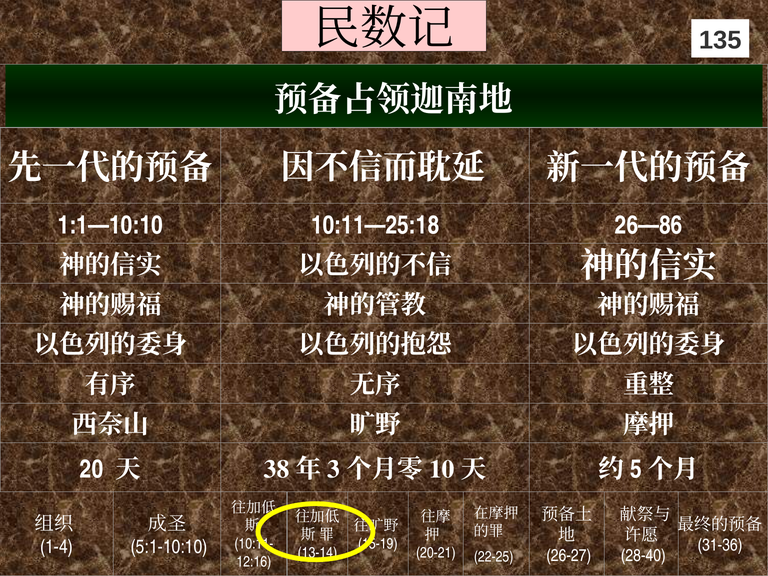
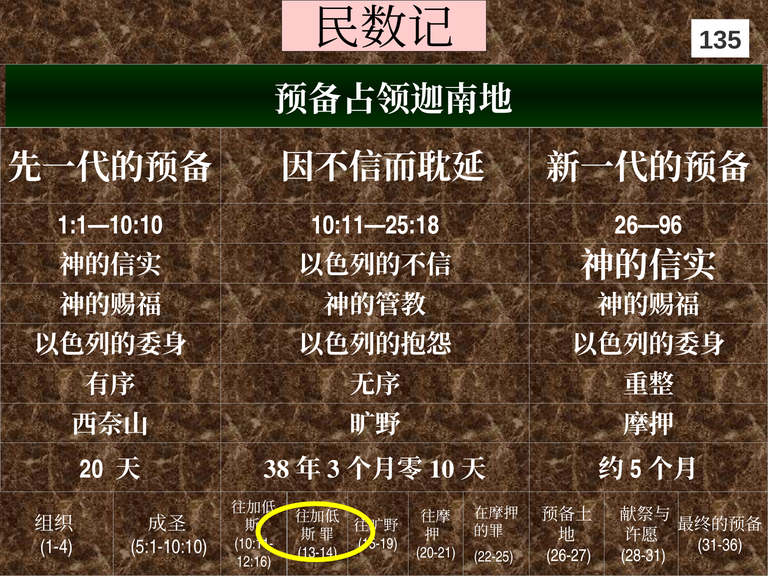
26—86: 26—86 -> 26—96
28-40: 28-40 -> 28-31
